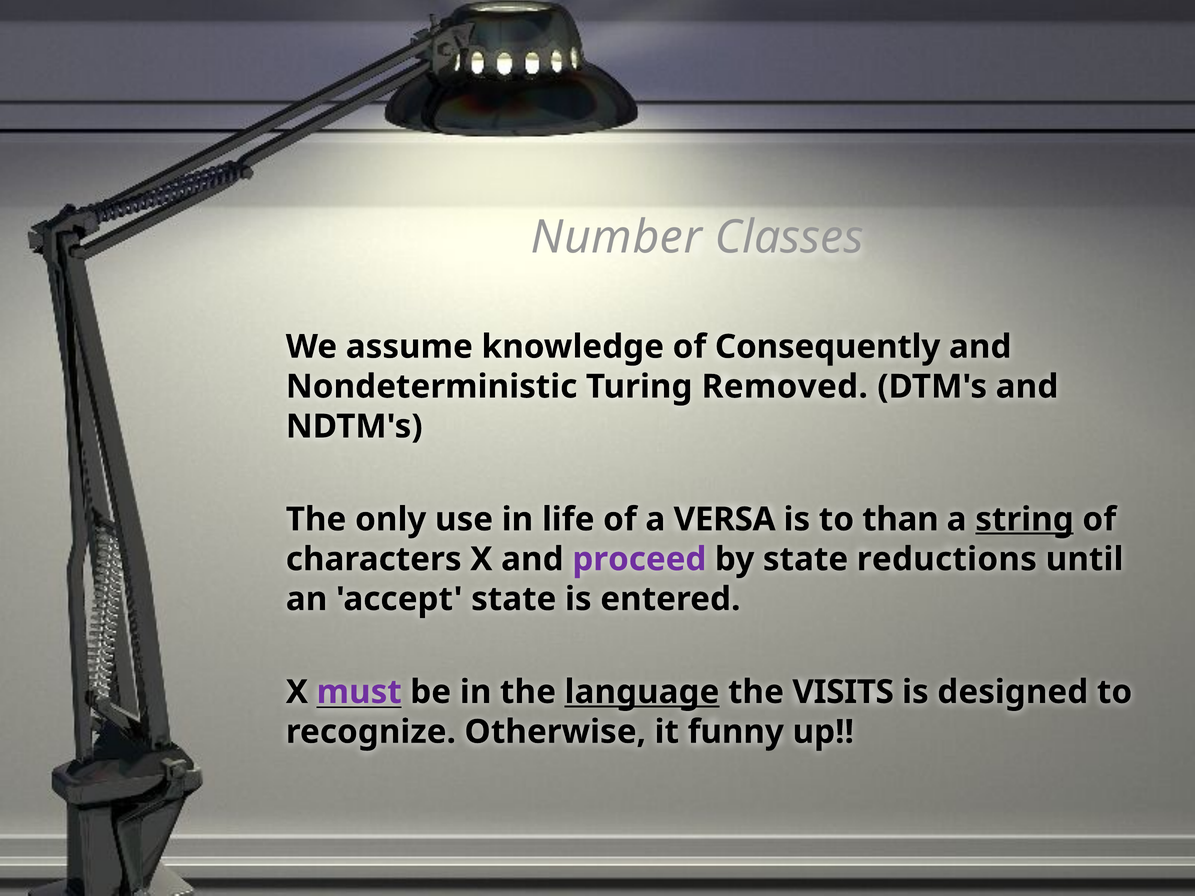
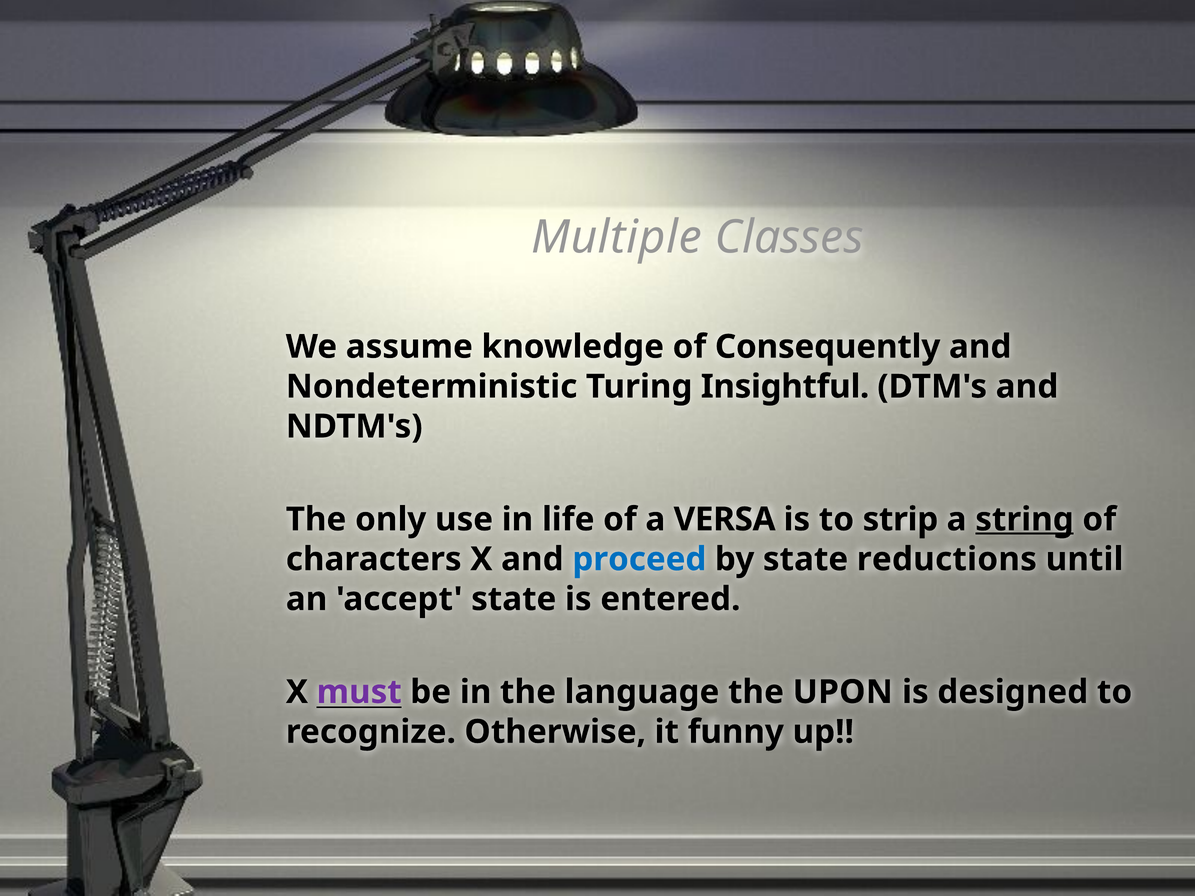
Number: Number -> Multiple
Removed: Removed -> Insightful
than: than -> strip
proceed colour: purple -> blue
language underline: present -> none
VISITS: VISITS -> UPON
